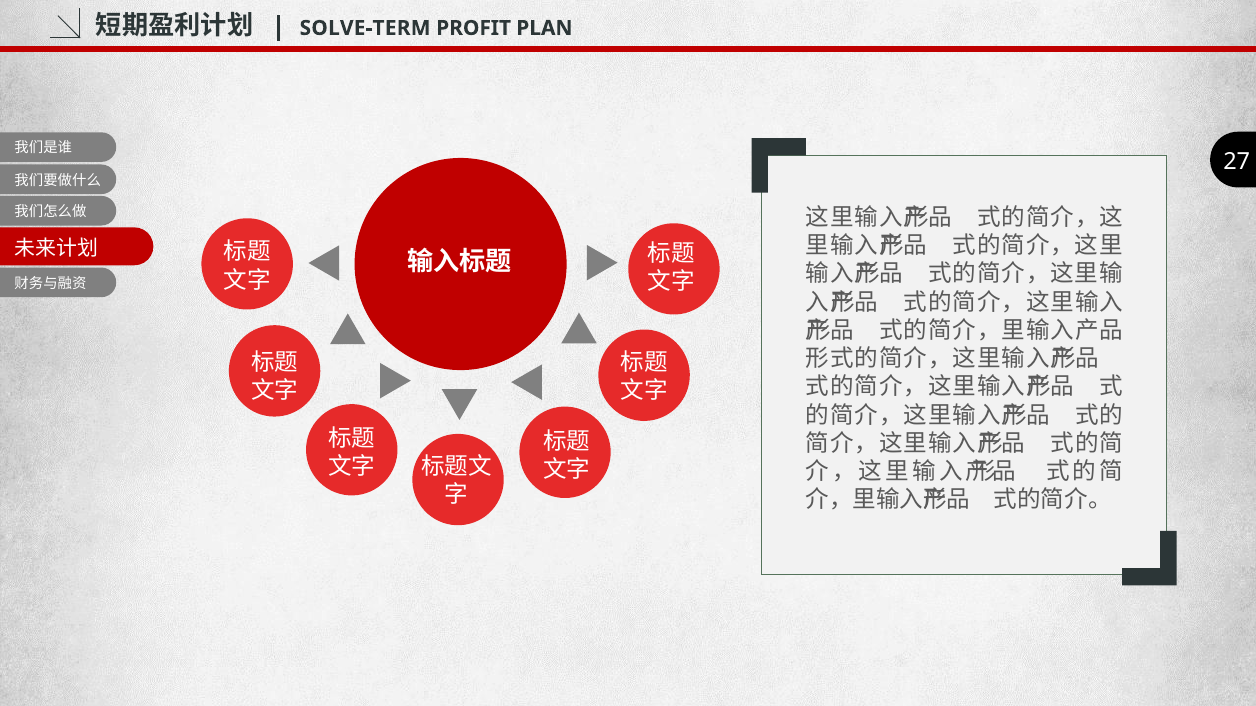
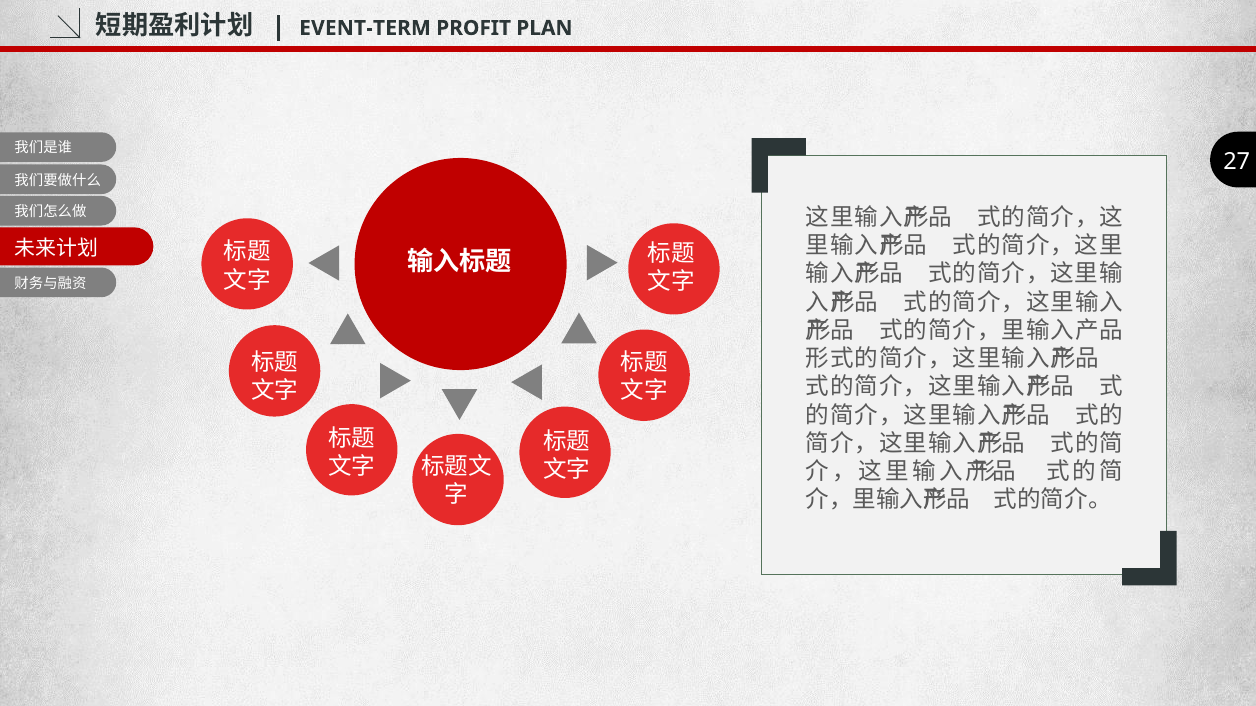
SOLVE-TERM: SOLVE-TERM -> EVENT-TERM
